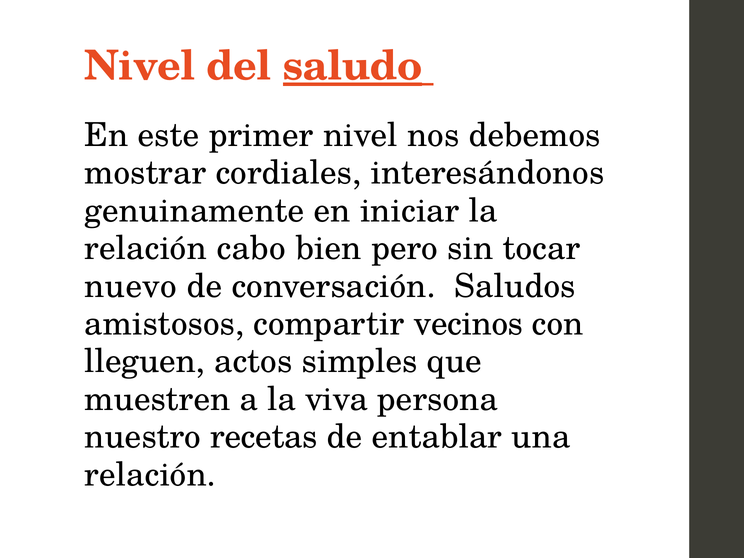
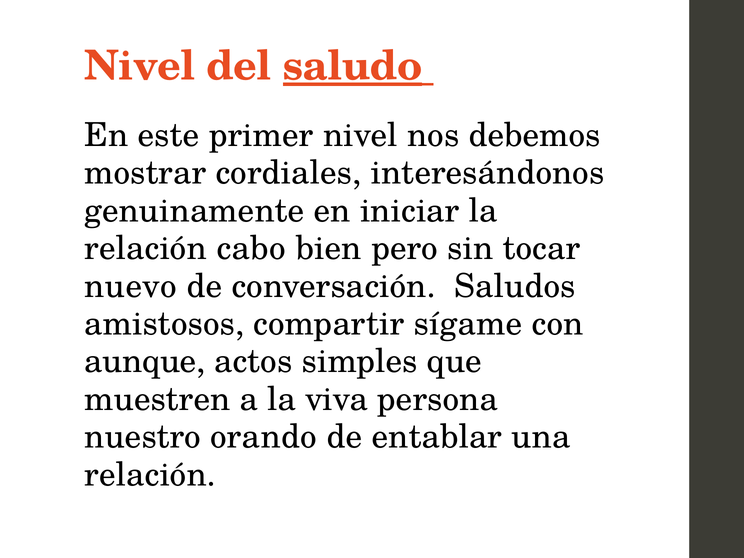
vecinos: vecinos -> sígame
lleguen: lleguen -> aunque
recetas: recetas -> orando
